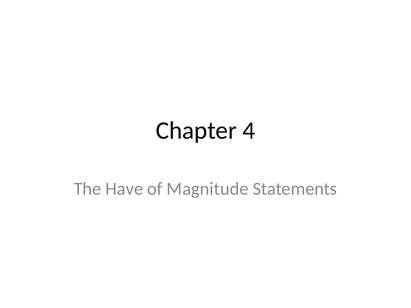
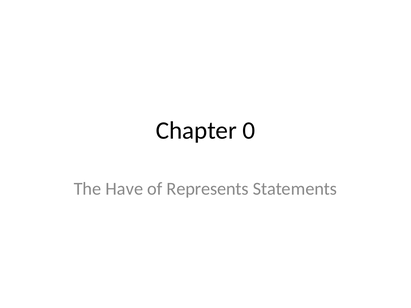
4: 4 -> 0
Magnitude: Magnitude -> Represents
